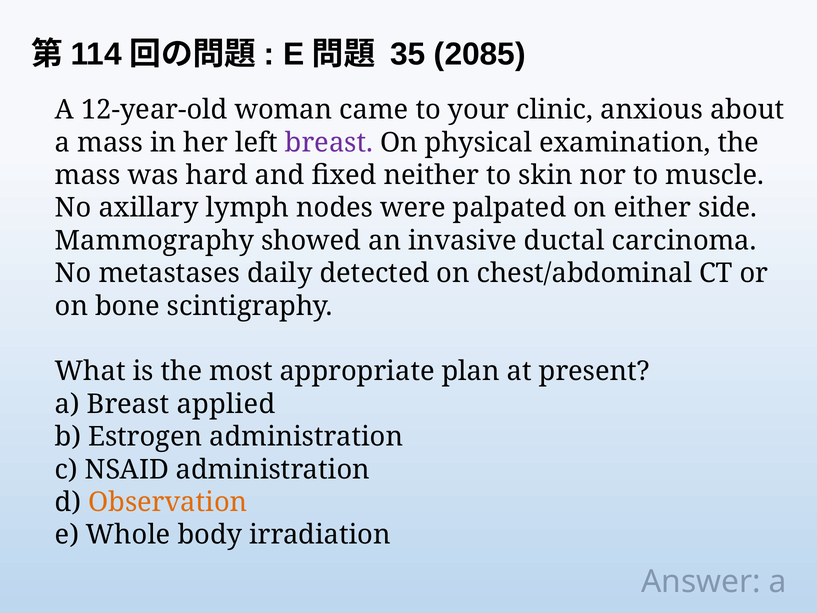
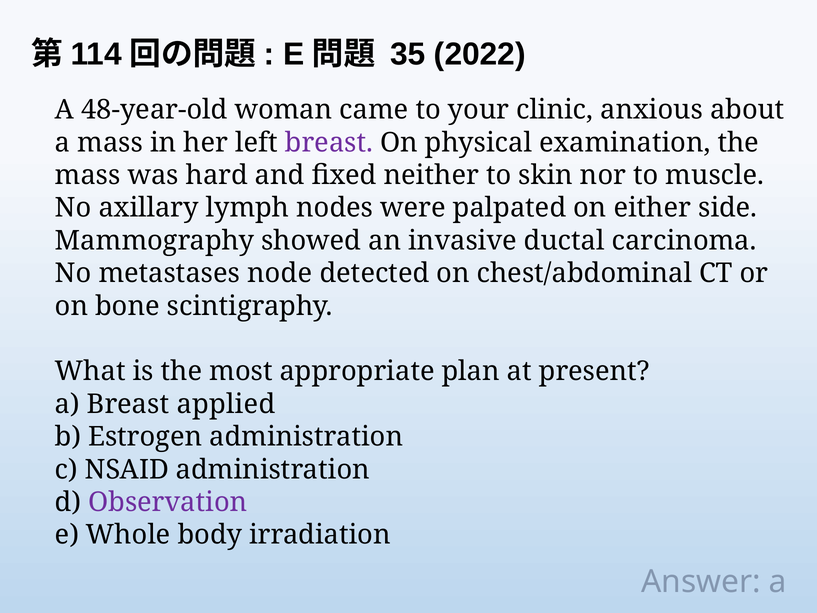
2085: 2085 -> 2022
12-year-old: 12-year-old -> 48-year-old
daily: daily -> node
Observation colour: orange -> purple
